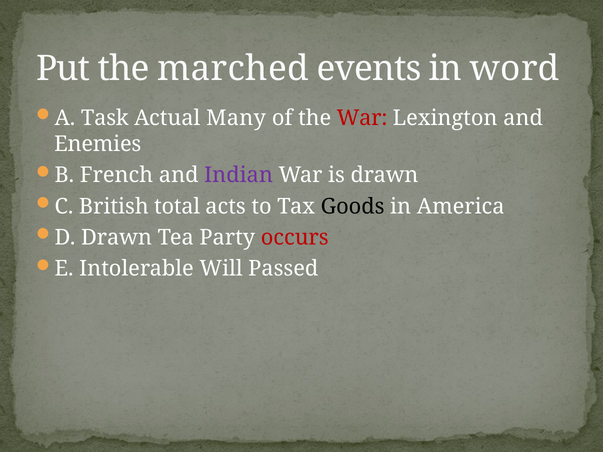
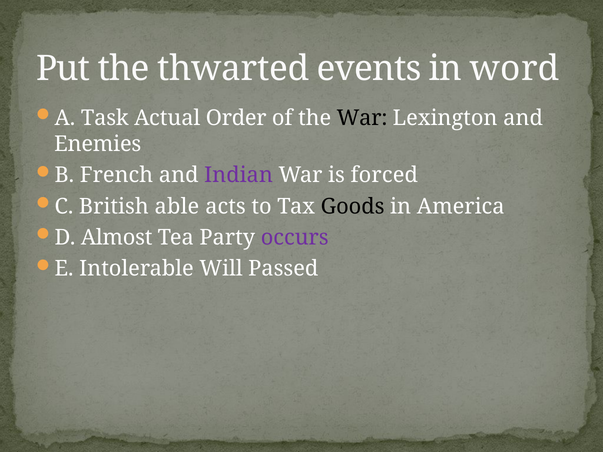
marched: marched -> thwarted
Many: Many -> Order
War at (362, 118) colour: red -> black
is drawn: drawn -> forced
total: total -> able
D Drawn: Drawn -> Almost
occurs colour: red -> purple
